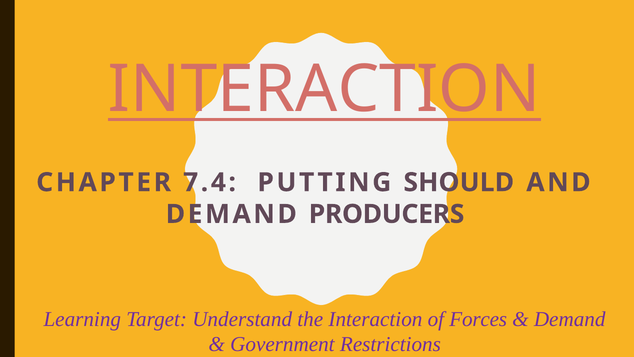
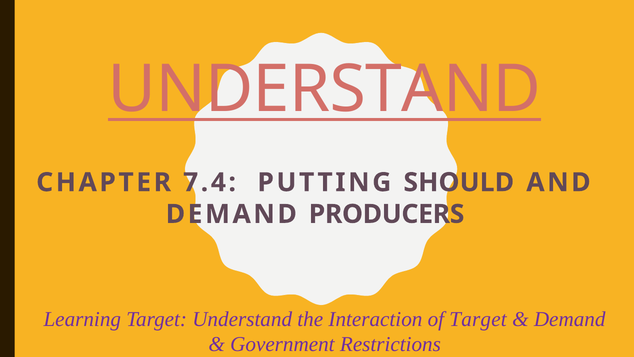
INTERACTION at (324, 89): INTERACTION -> UNDERSTAND
of Forces: Forces -> Target
